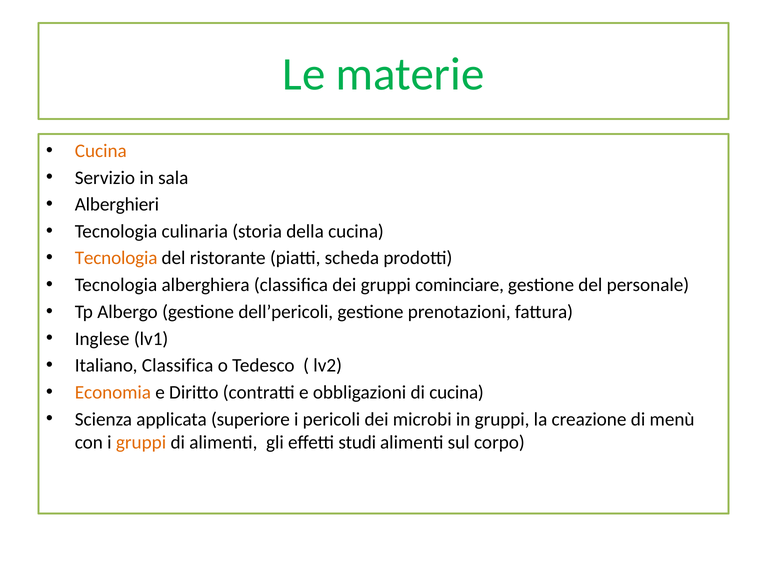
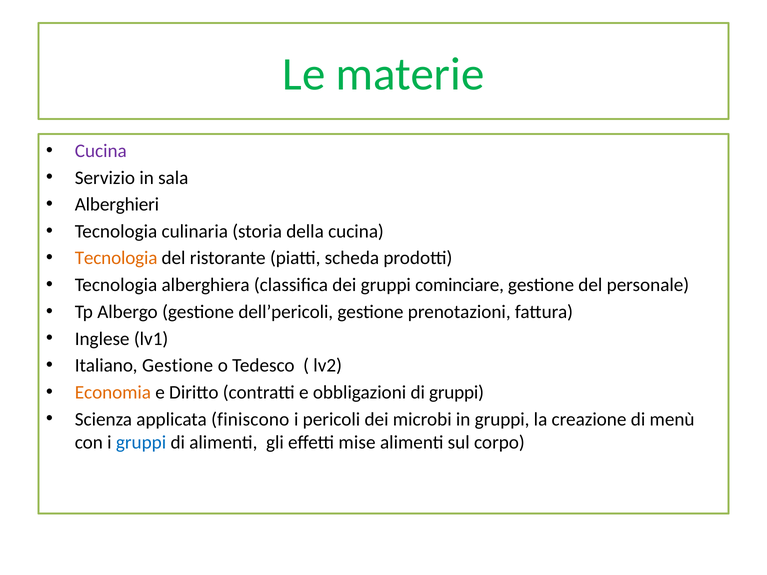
Cucina at (101, 151) colour: orange -> purple
Italiano Classifica: Classifica -> Gestione
di cucina: cucina -> gruppi
superiore: superiore -> finiscono
gruppi at (141, 442) colour: orange -> blue
studi: studi -> mise
